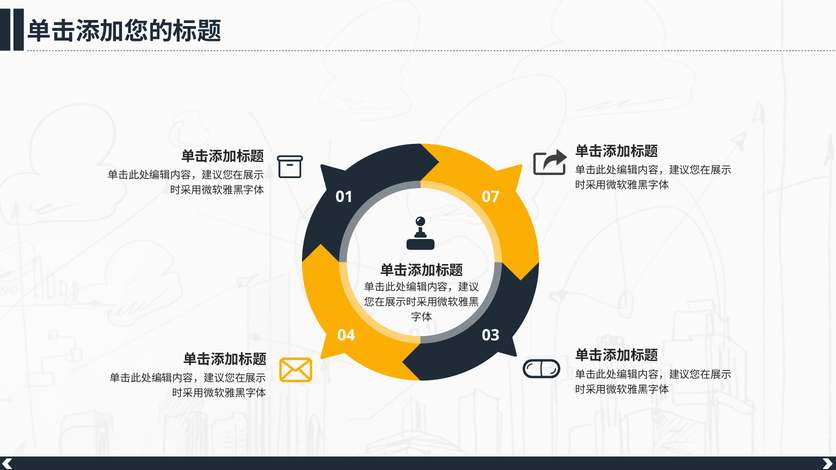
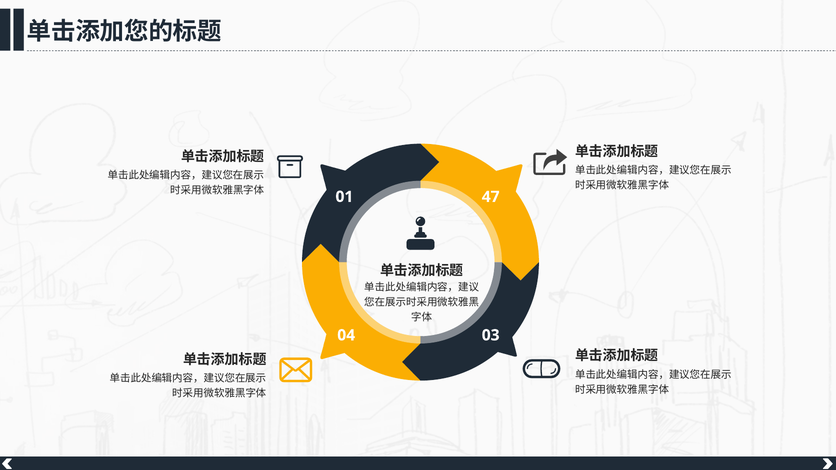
07: 07 -> 47
